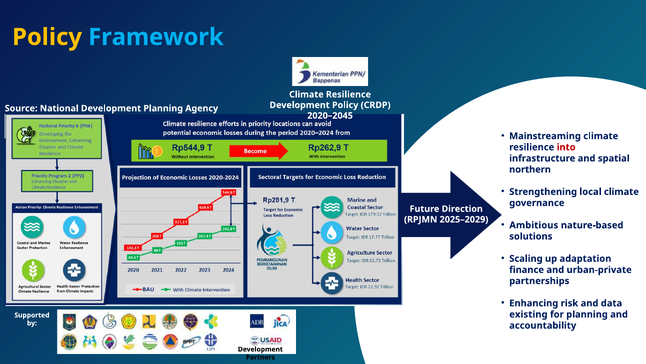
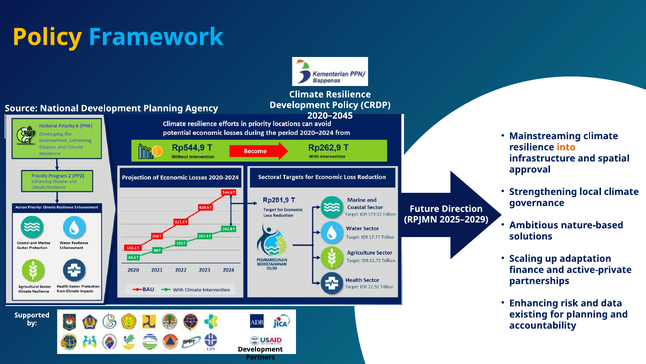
into colour: red -> orange
northern: northern -> approval
urban-private: urban-private -> active-private
